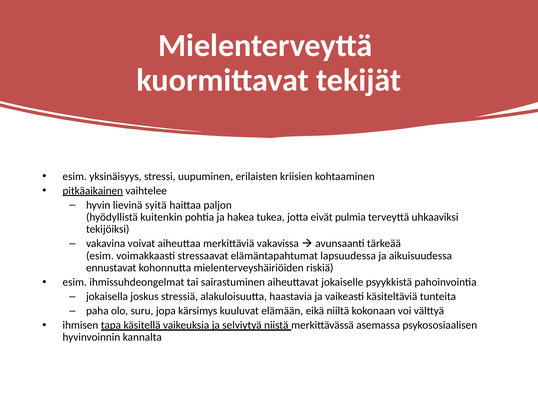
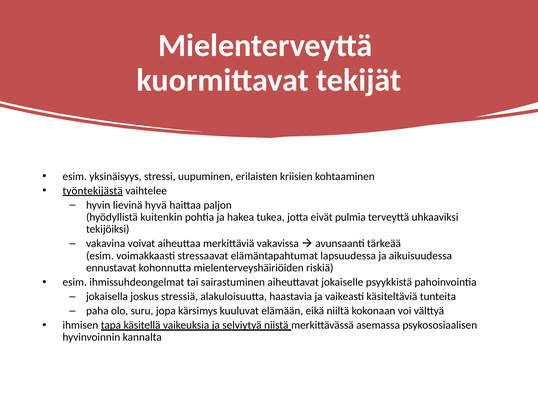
pitkäaikainen: pitkäaikainen -> työntekijästä
syitä: syitä -> hyvä
